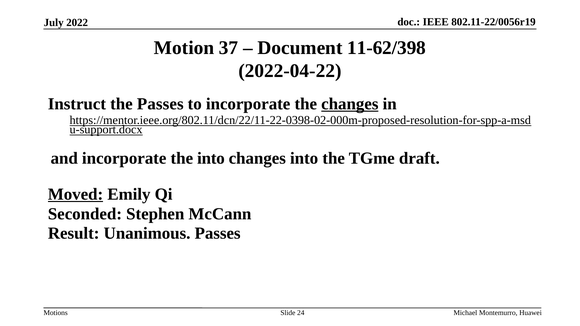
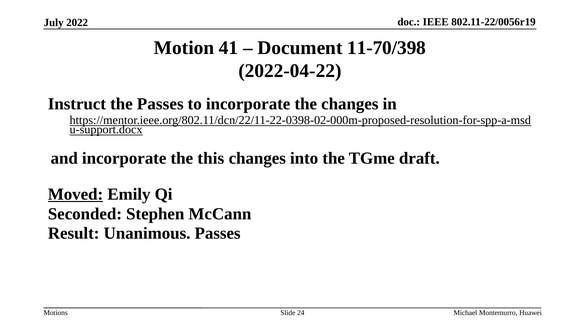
37: 37 -> 41
11-62/398: 11-62/398 -> 11-70/398
changes at (350, 104) underline: present -> none
the into: into -> this
